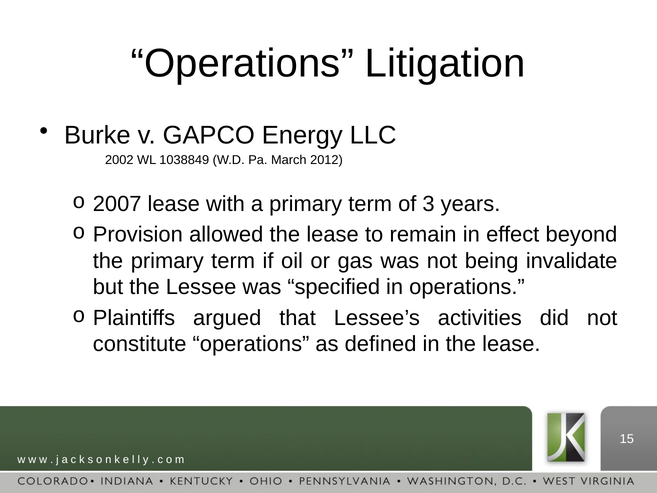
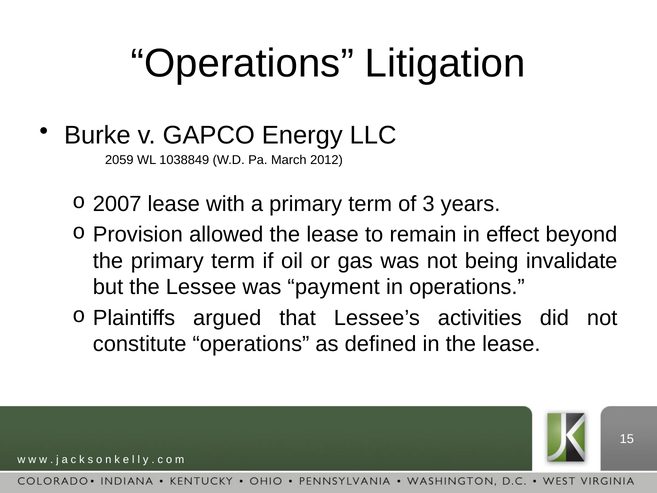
2002: 2002 -> 2059
specified: specified -> payment
